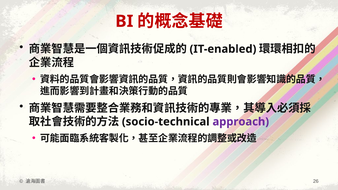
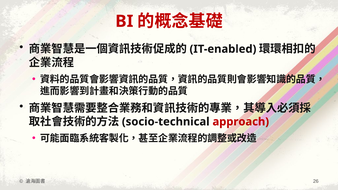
approach colour: purple -> red
